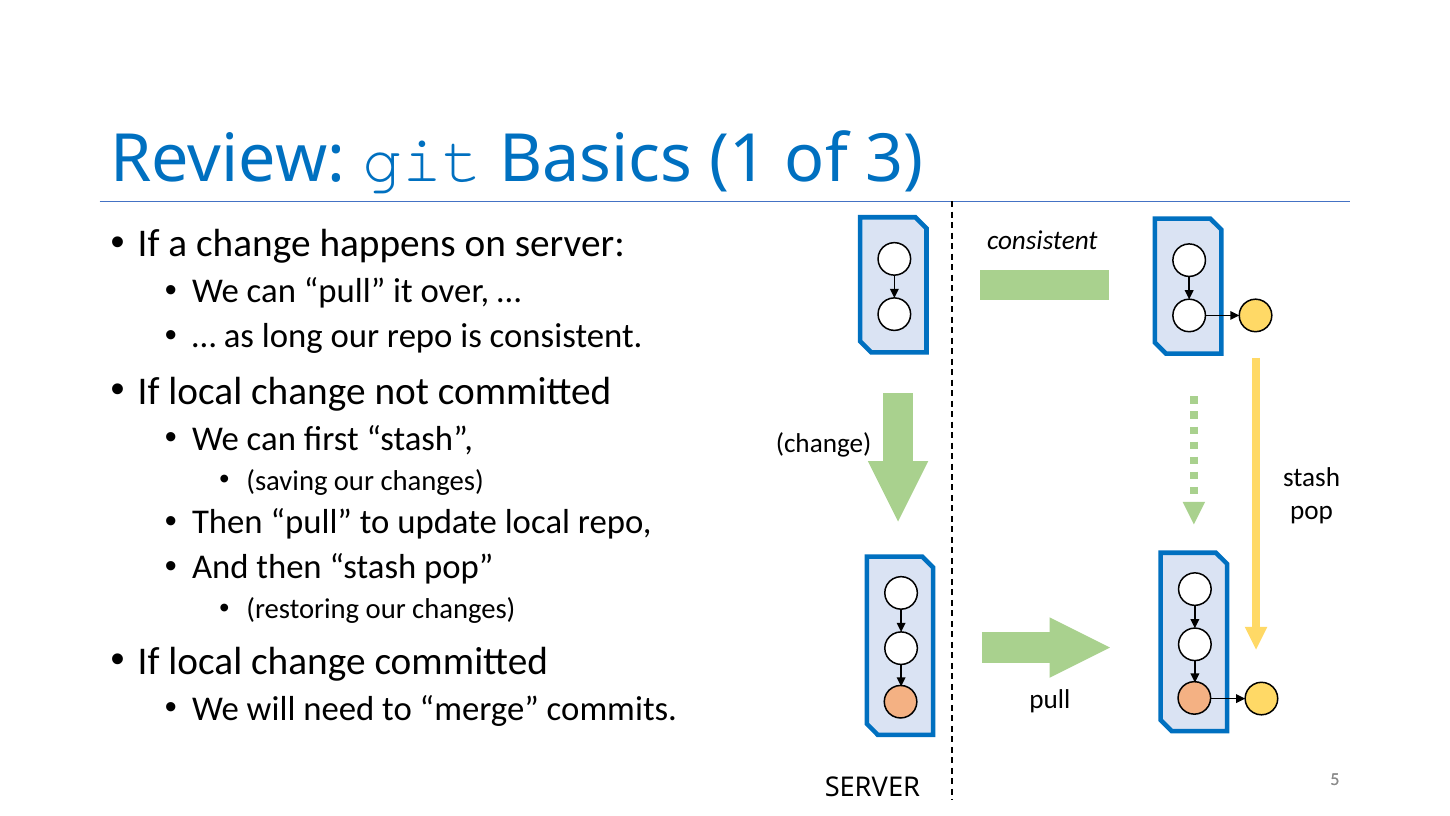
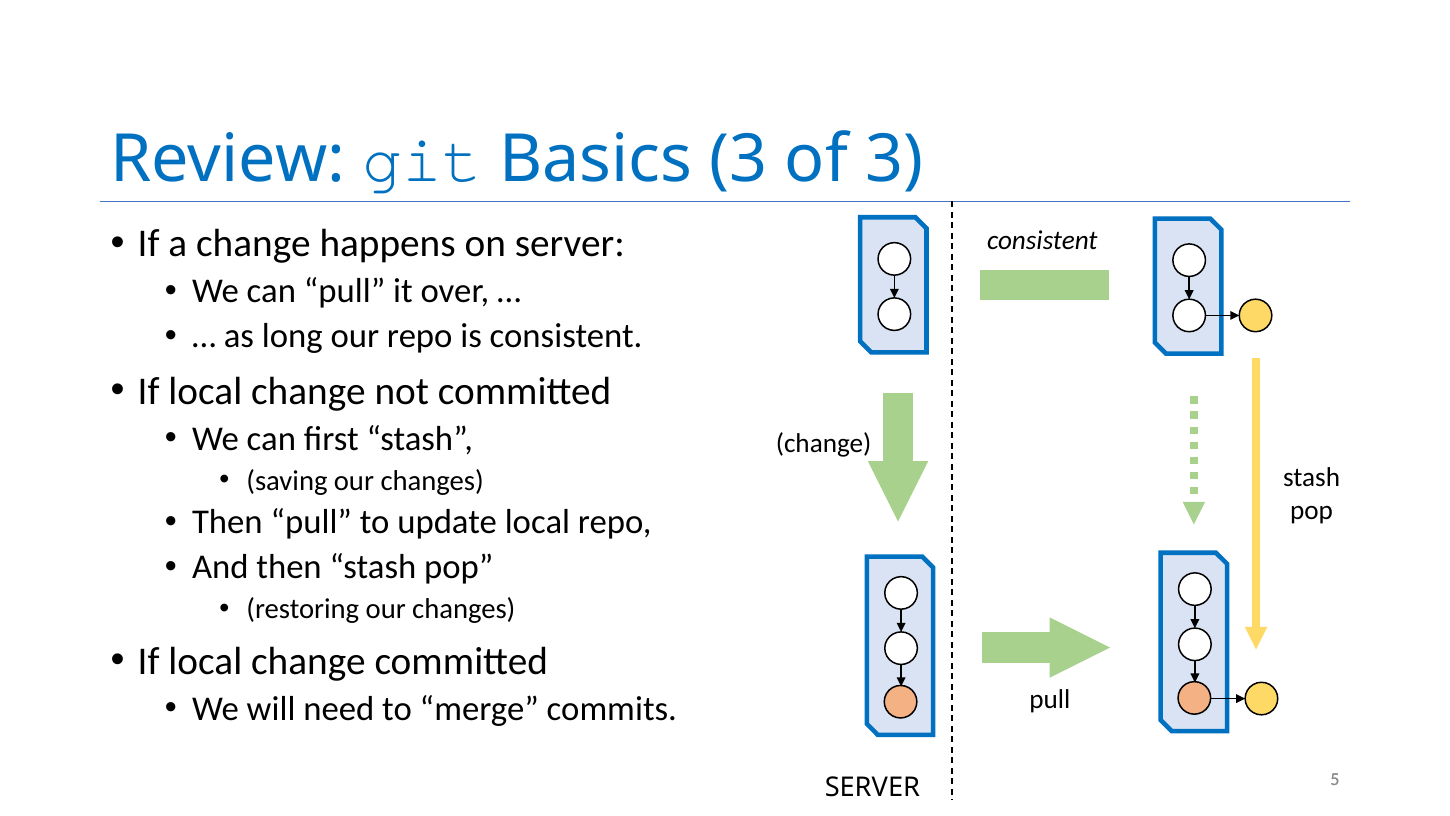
Basics 1: 1 -> 3
